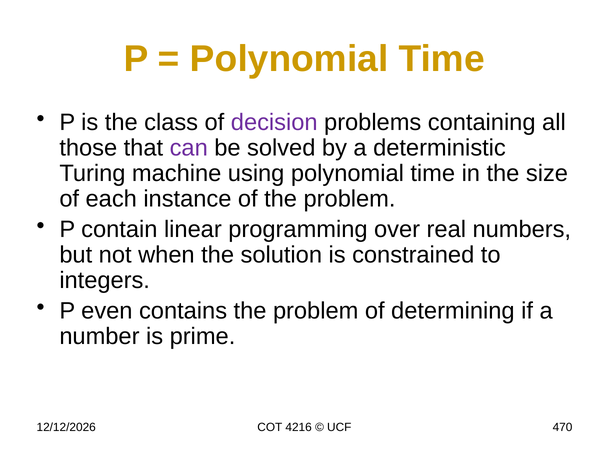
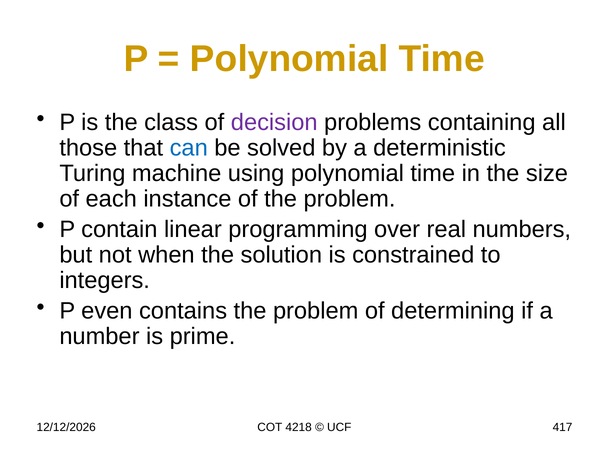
can colour: purple -> blue
4216: 4216 -> 4218
470: 470 -> 417
